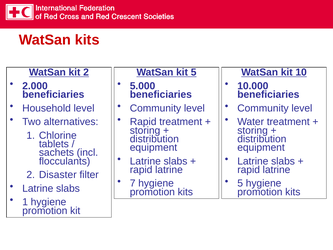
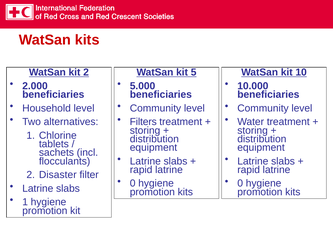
Rapid at (143, 122): Rapid -> Filters
7 at (133, 183): 7 -> 0
5 at (240, 183): 5 -> 0
